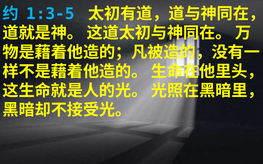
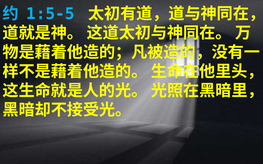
1:3-5: 1:3-5 -> 1:5-5
